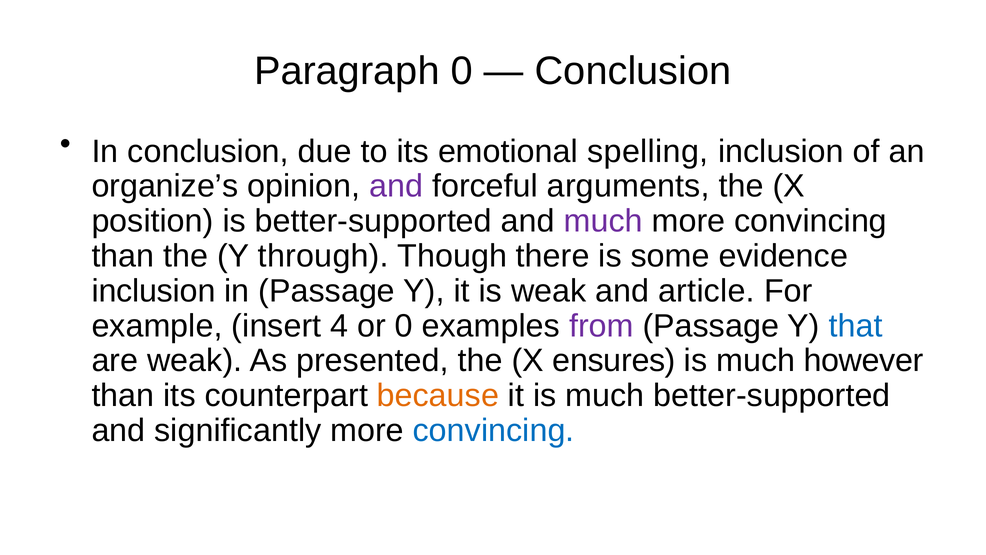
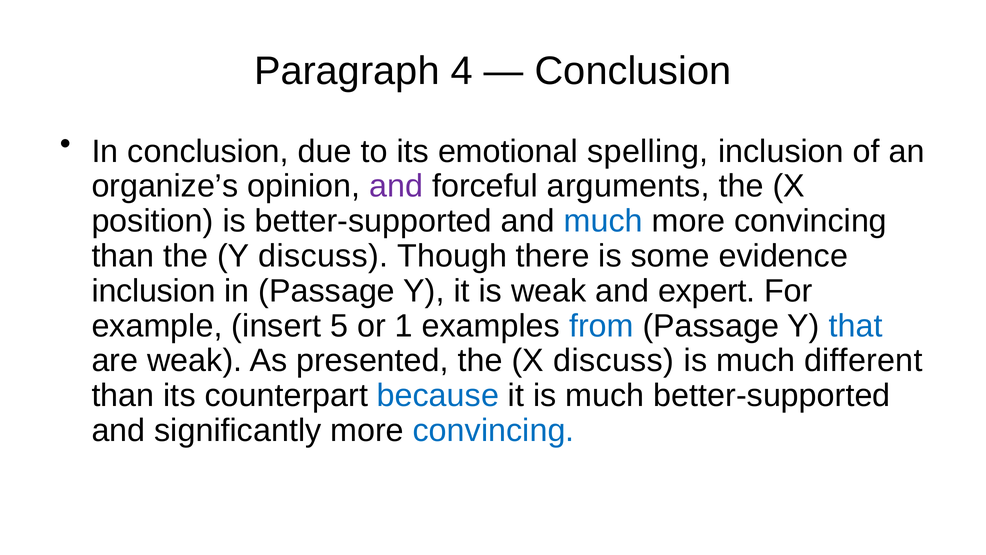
Paragraph 0: 0 -> 4
much at (603, 221) colour: purple -> blue
Y through: through -> discuss
article: article -> expert
4: 4 -> 5
or 0: 0 -> 1
from colour: purple -> blue
X ensures: ensures -> discuss
however: however -> different
because colour: orange -> blue
